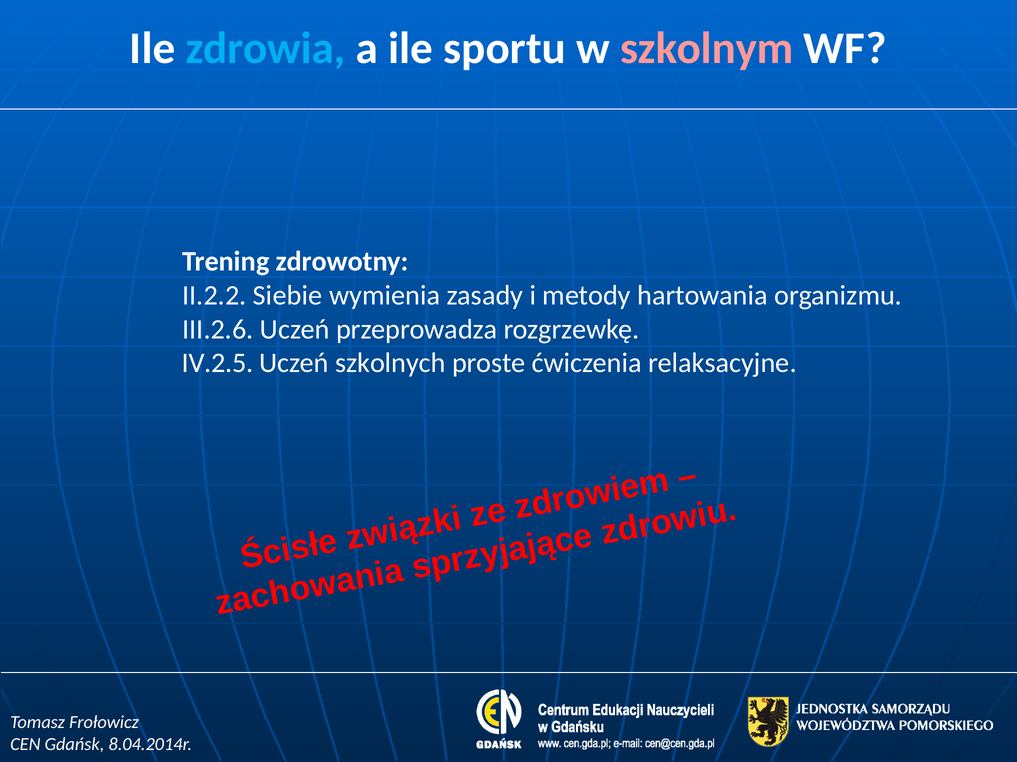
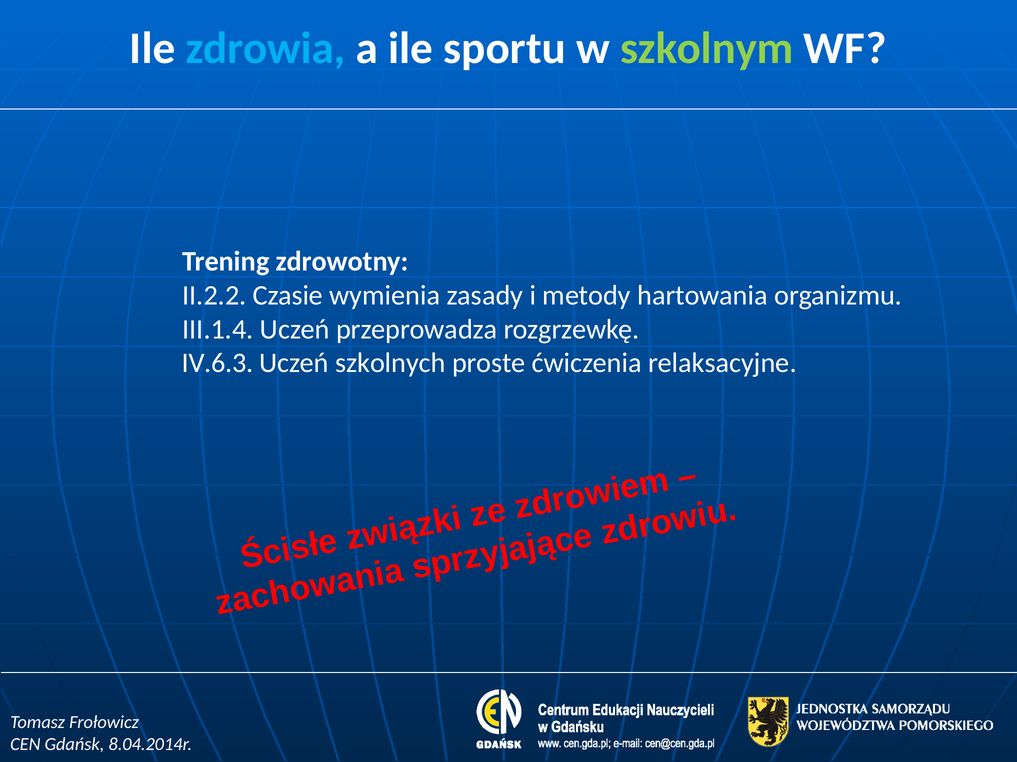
szkolnym colour: pink -> light green
Siebie: Siebie -> Czasie
III.2.6: III.2.6 -> III.1.4
IV.2.5: IV.2.5 -> IV.6.3
